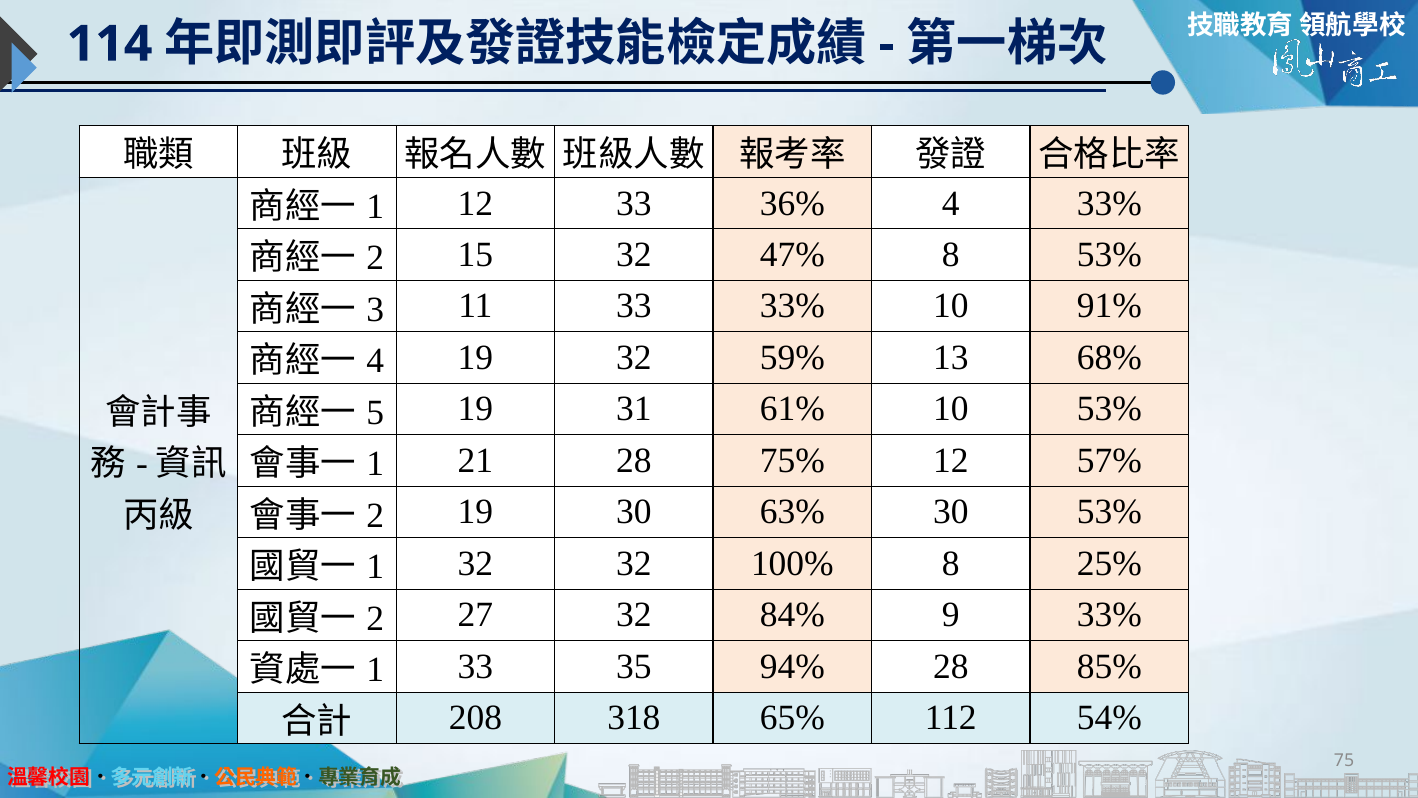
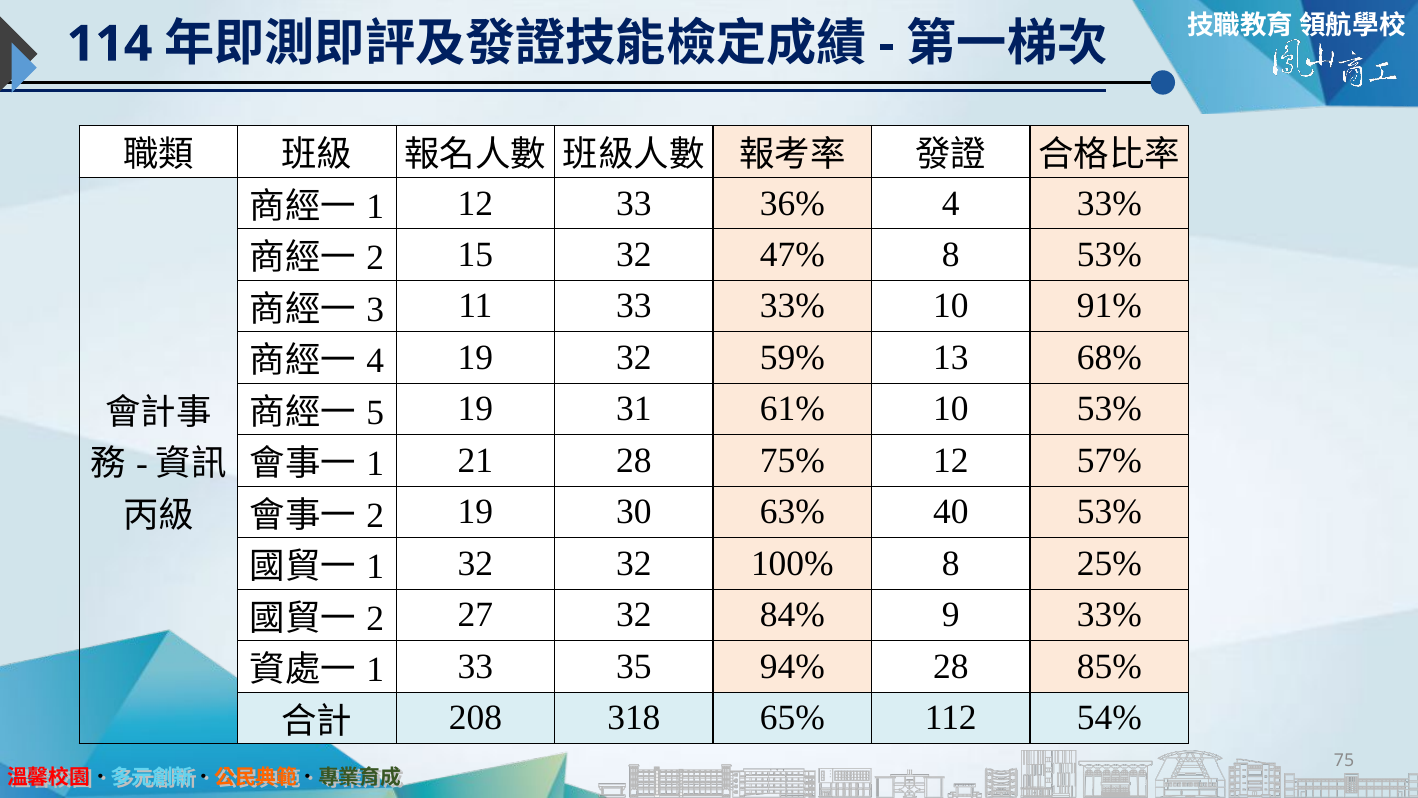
63% 30: 30 -> 40
